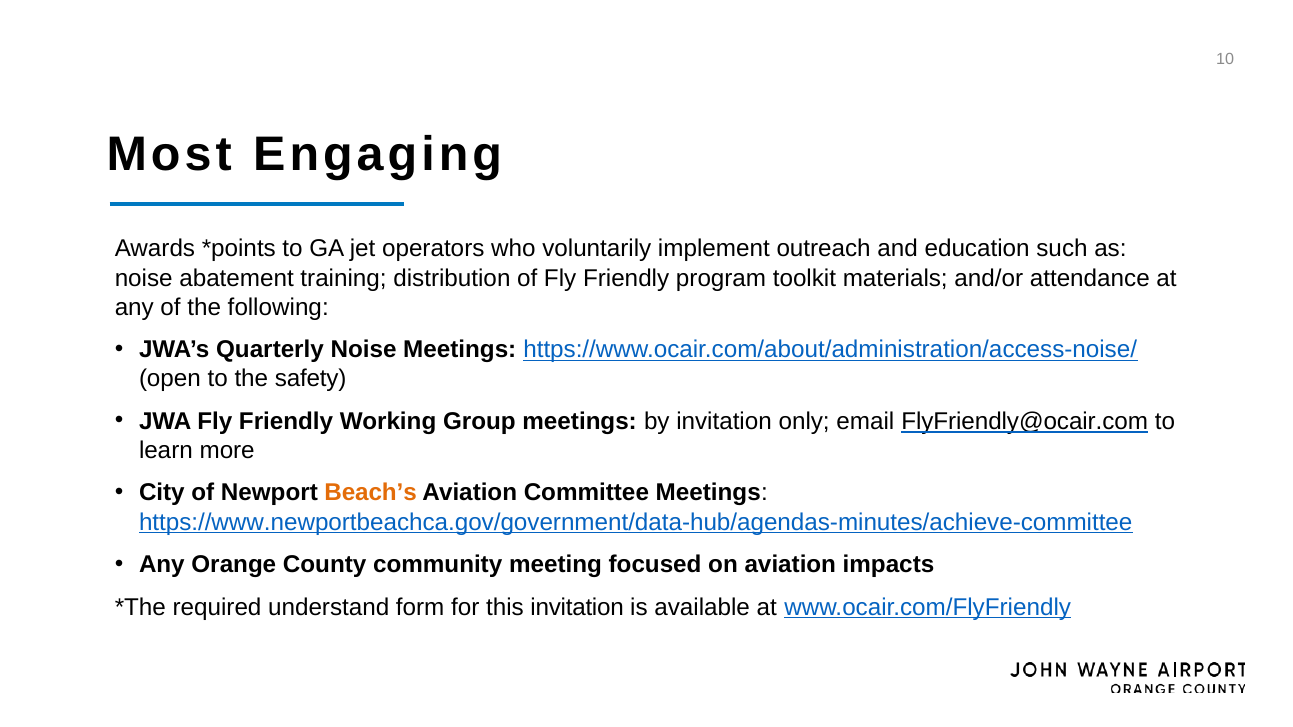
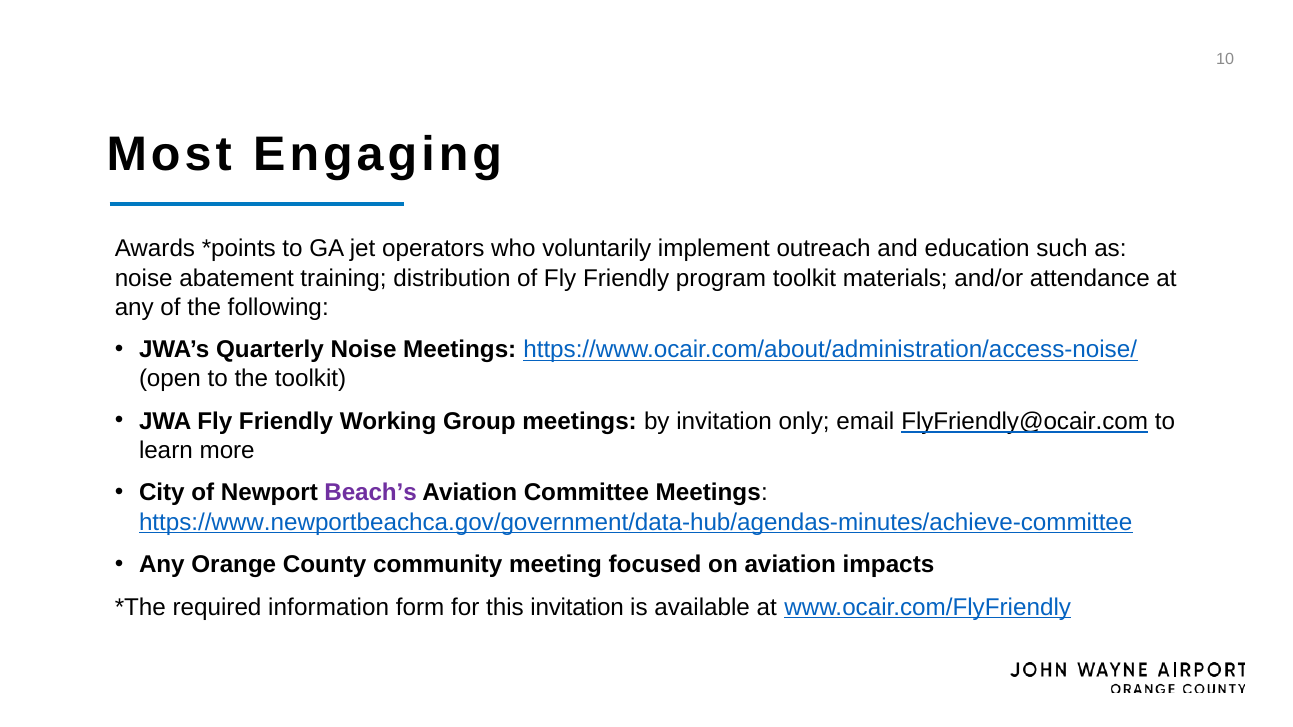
the safety: safety -> toolkit
Beach’s colour: orange -> purple
understand: understand -> information
